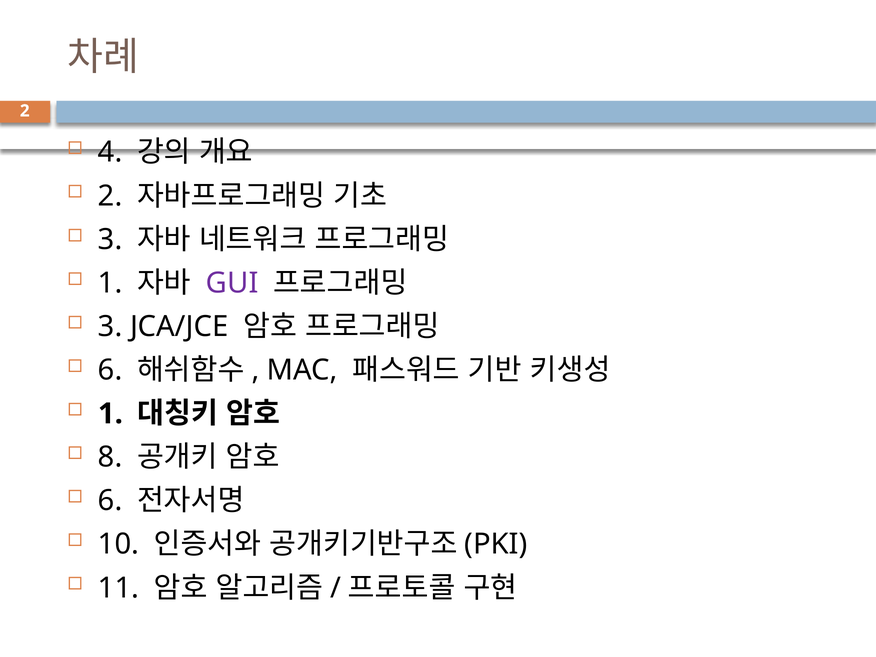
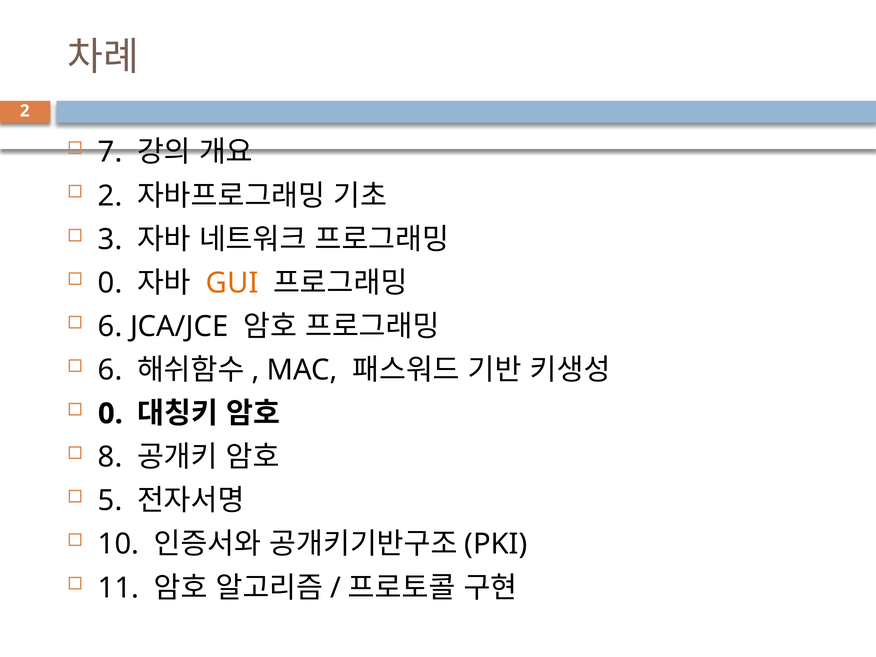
4: 4 -> 7
1 at (110, 283): 1 -> 0
GUI colour: purple -> orange
3 at (110, 327): 3 -> 6
1 at (110, 414): 1 -> 0
6 at (110, 501): 6 -> 5
